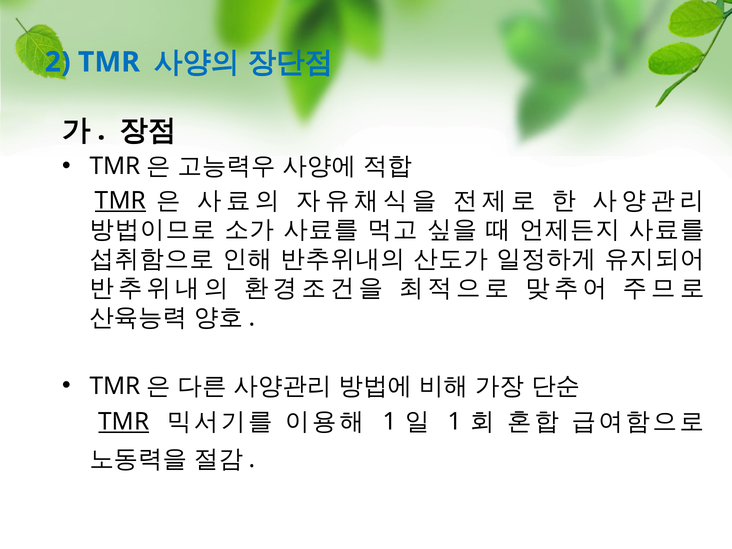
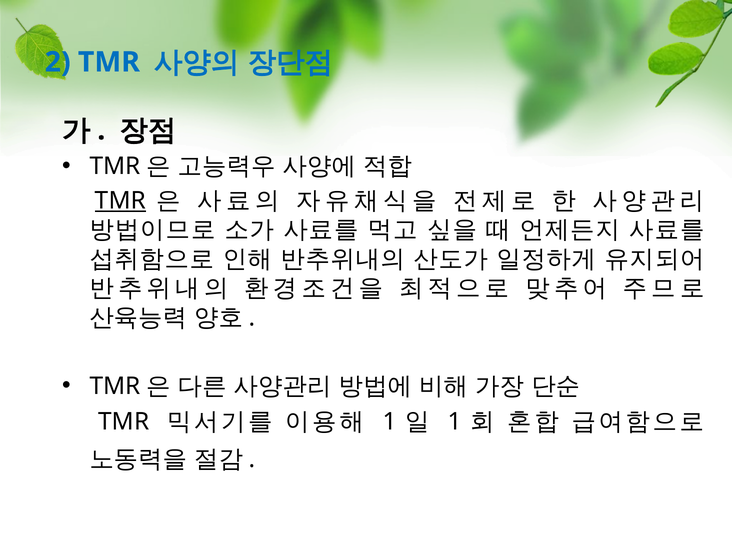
TMR at (124, 422) underline: present -> none
